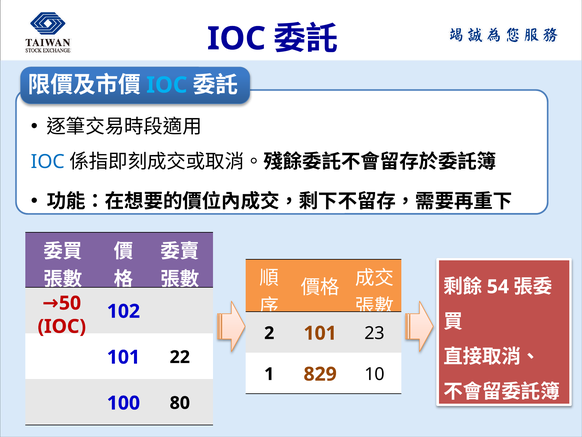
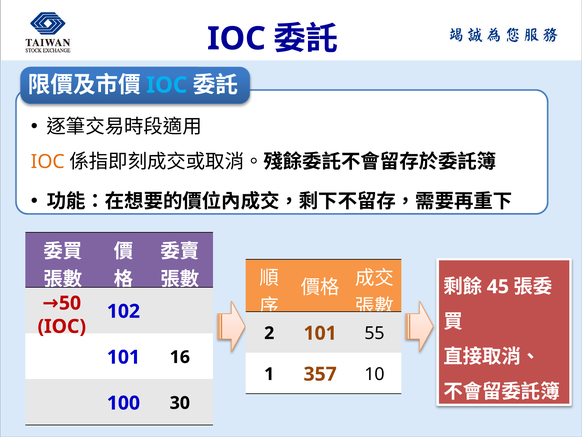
IOC at (48, 161) colour: blue -> orange
54: 54 -> 45
23: 23 -> 55
22: 22 -> 16
829: 829 -> 357
80: 80 -> 30
